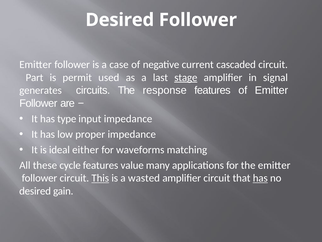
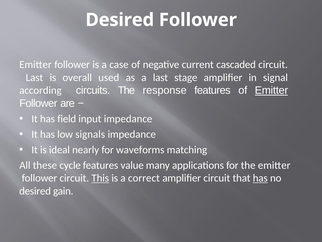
Part at (35, 77): Part -> Last
permit: permit -> overall
stage underline: present -> none
generates: generates -> according
Emitter at (271, 90) underline: none -> present
type: type -> field
proper: proper -> signals
either: either -> nearly
wasted: wasted -> correct
